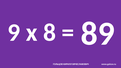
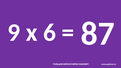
8: 8 -> 6
89: 89 -> 87
